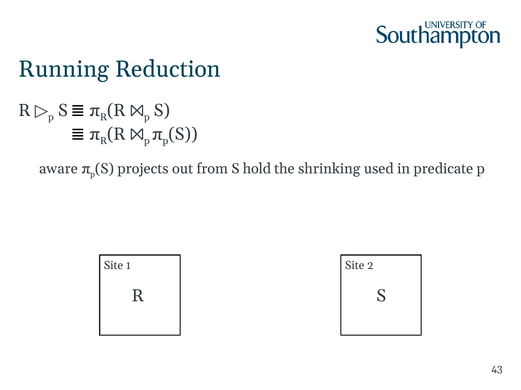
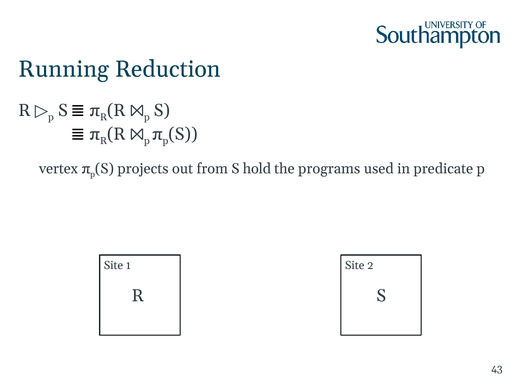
aware: aware -> vertex
shrinking: shrinking -> programs
